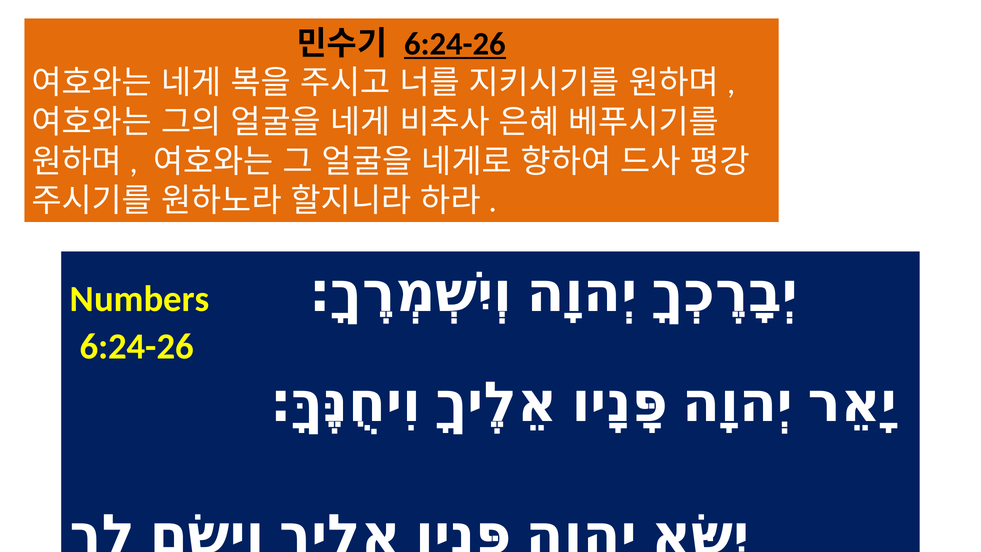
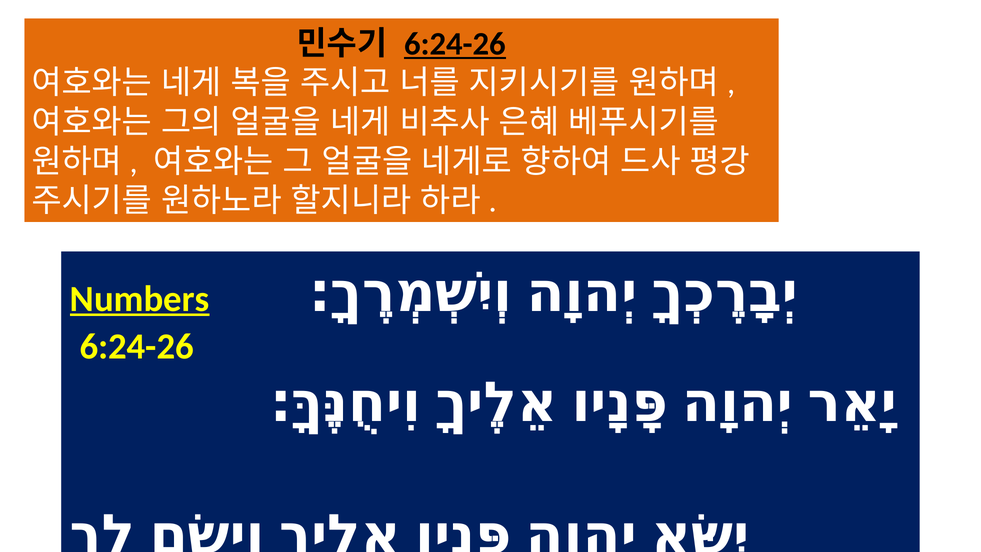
Numbers underline: none -> present
